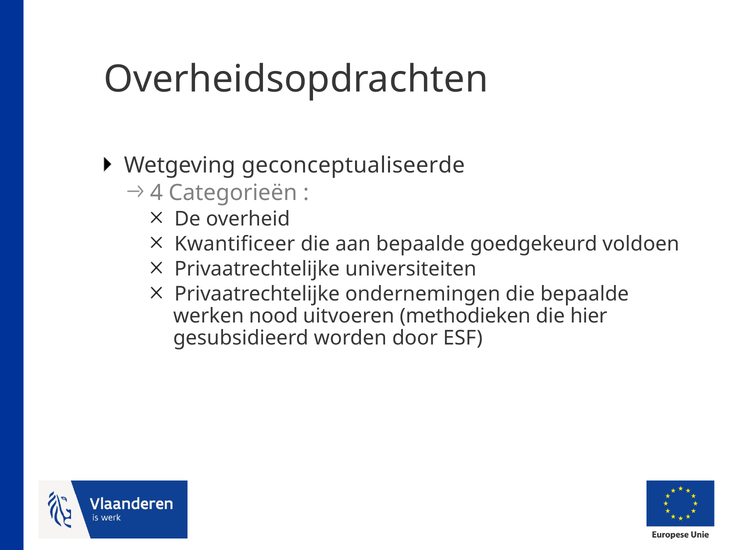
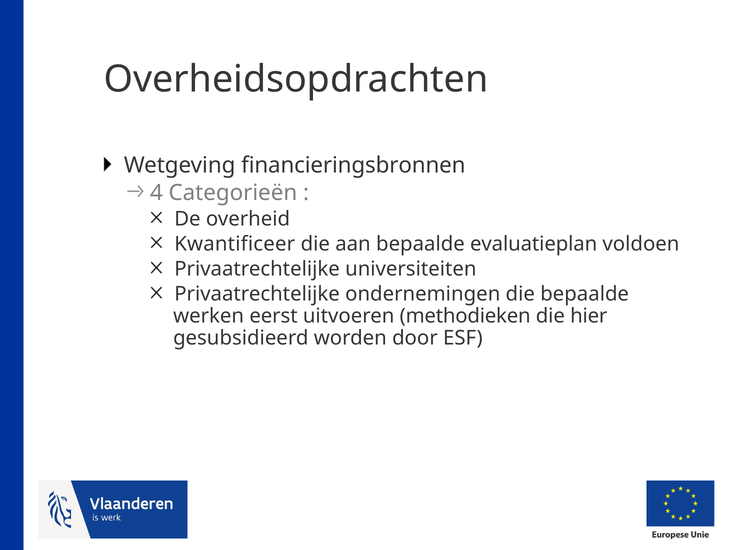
geconceptualiseerde: geconceptualiseerde -> financieringsbronnen
goedgekeurd: goedgekeurd -> evaluatieplan
nood: nood -> eerst
